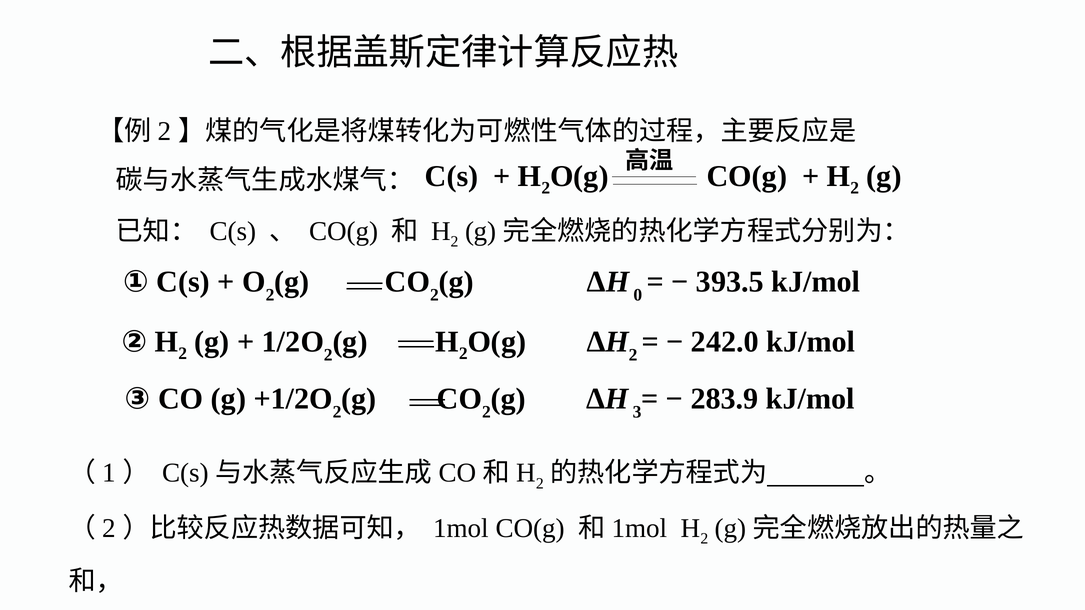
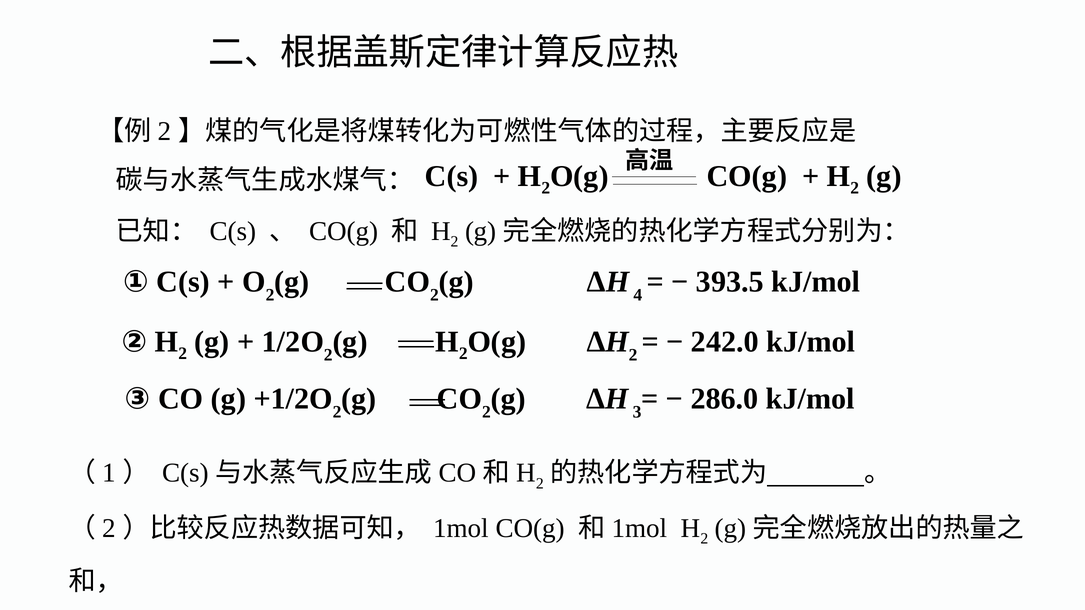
0: 0 -> 4
283.9: 283.9 -> 286.0
